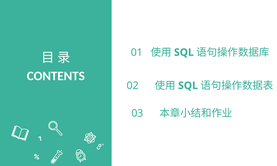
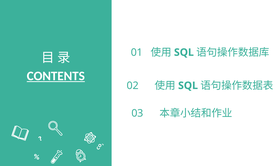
CONTENTS underline: none -> present
